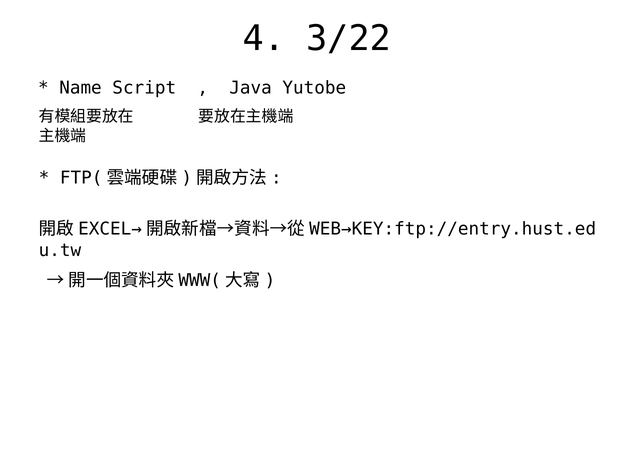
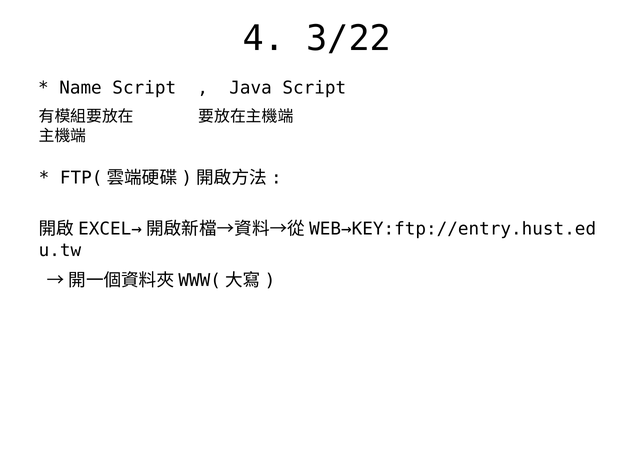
Java Yutobe: Yutobe -> Script
